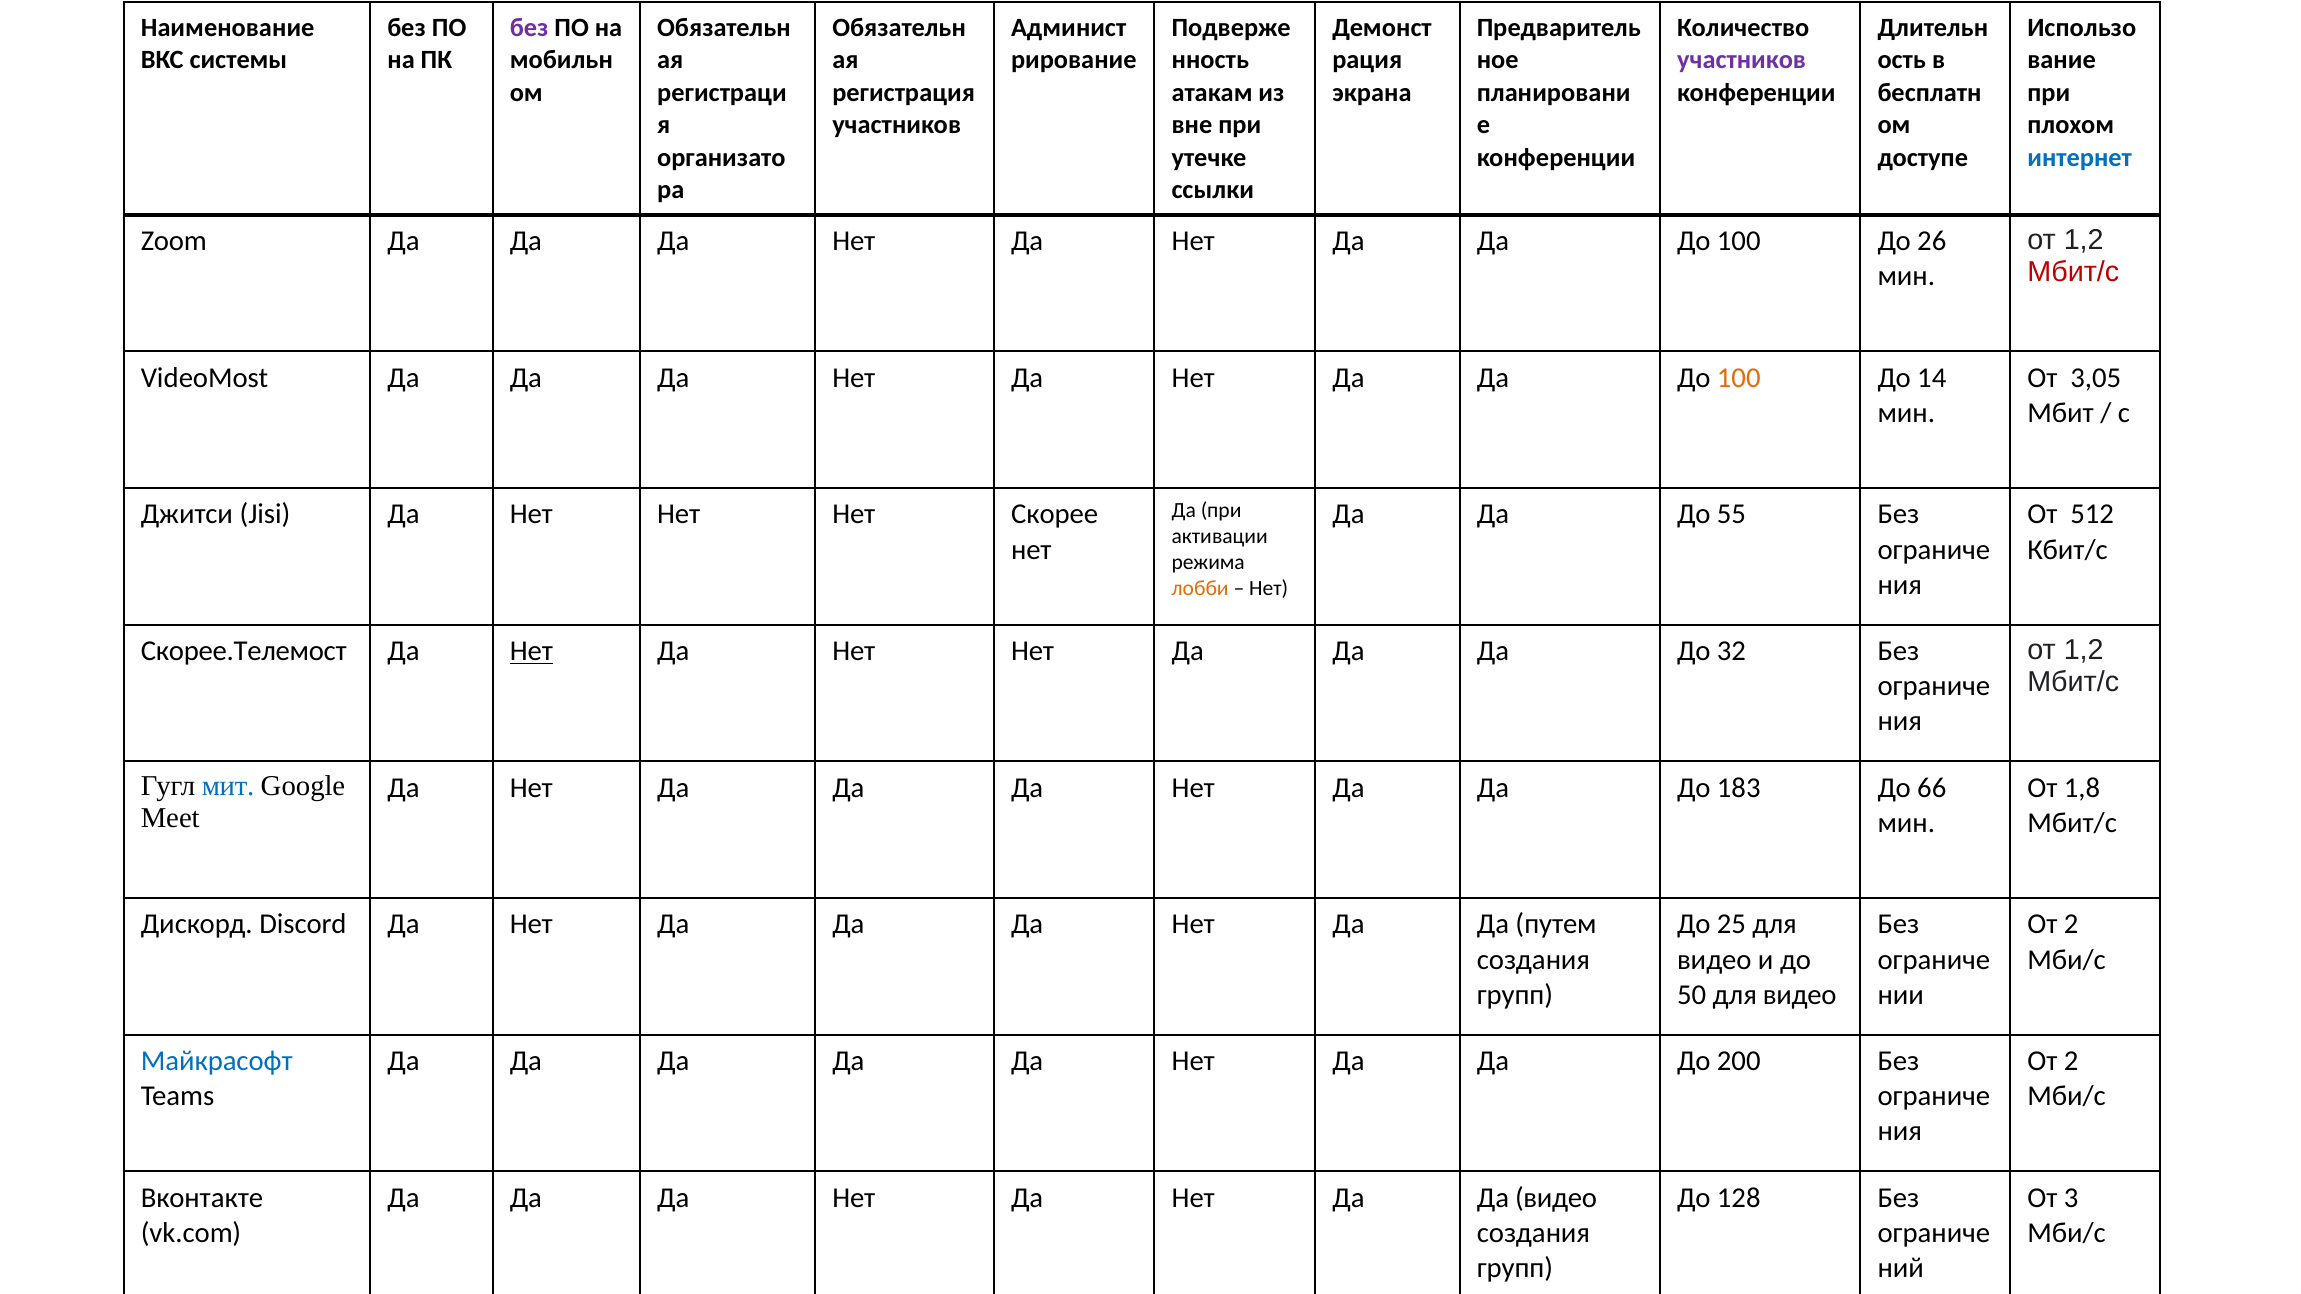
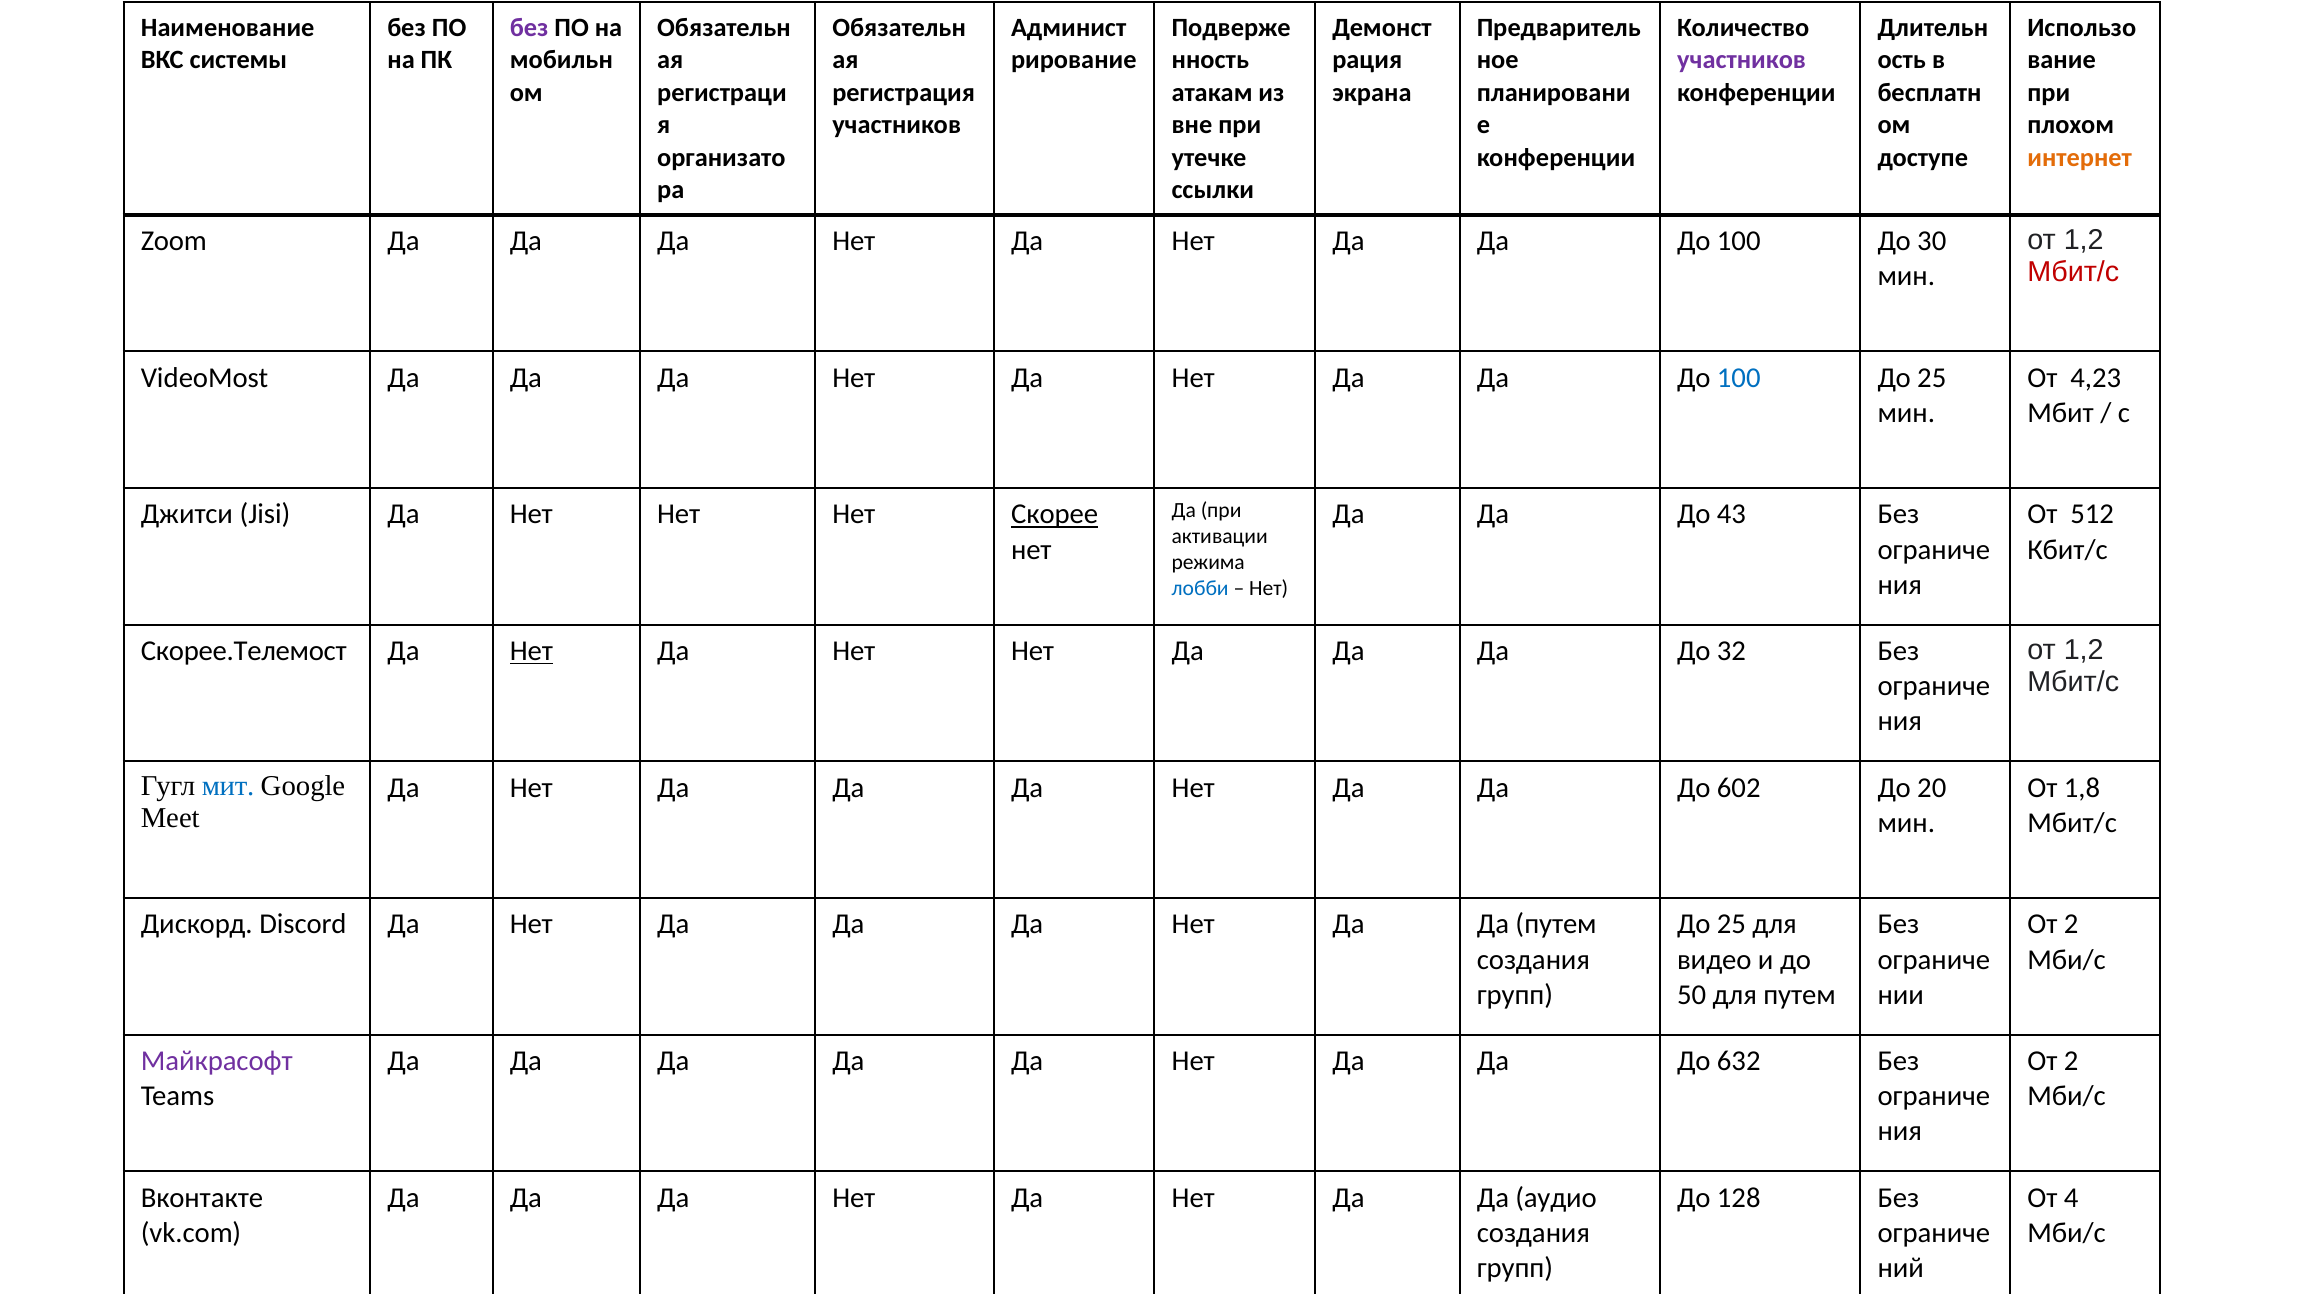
интернет colour: blue -> orange
26: 26 -> 30
100 at (1739, 378) colour: orange -> blue
14 at (1932, 378): 14 -> 25
3,05: 3,05 -> 4,23
Скорее underline: none -> present
55: 55 -> 43
лобби colour: orange -> blue
183: 183 -> 602
66: 66 -> 20
50 для видео: видео -> путем
Майкрасофт colour: blue -> purple
200: 200 -> 632
Да видео: видео -> аудио
3: 3 -> 4
